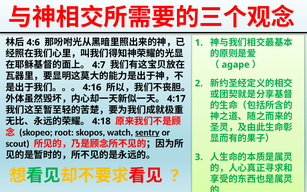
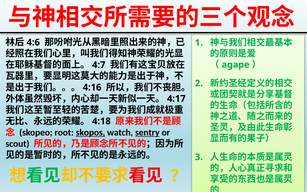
skopos underline: none -> present
